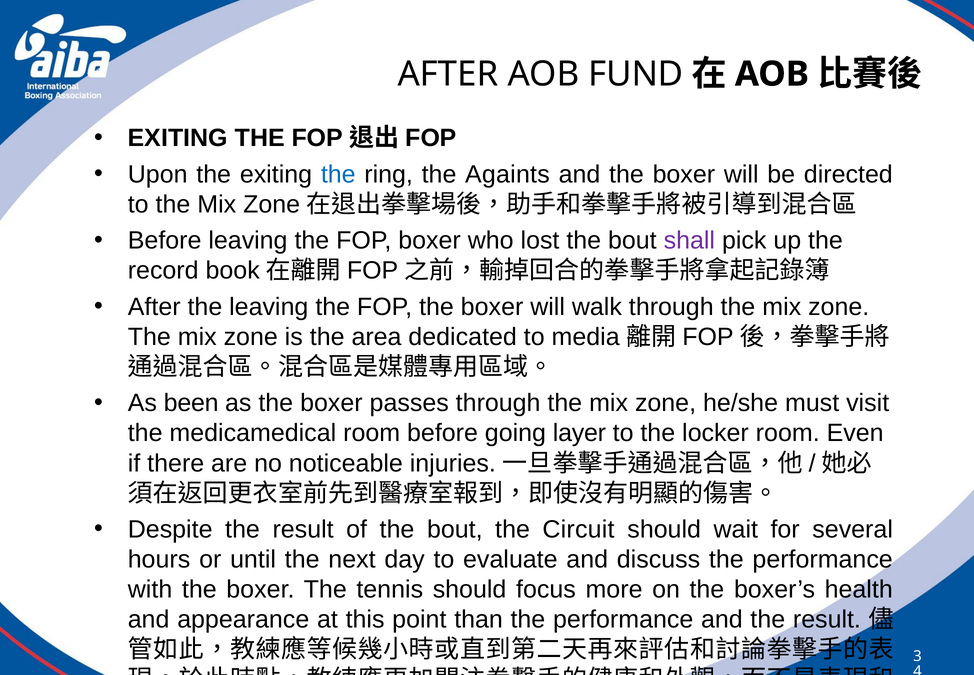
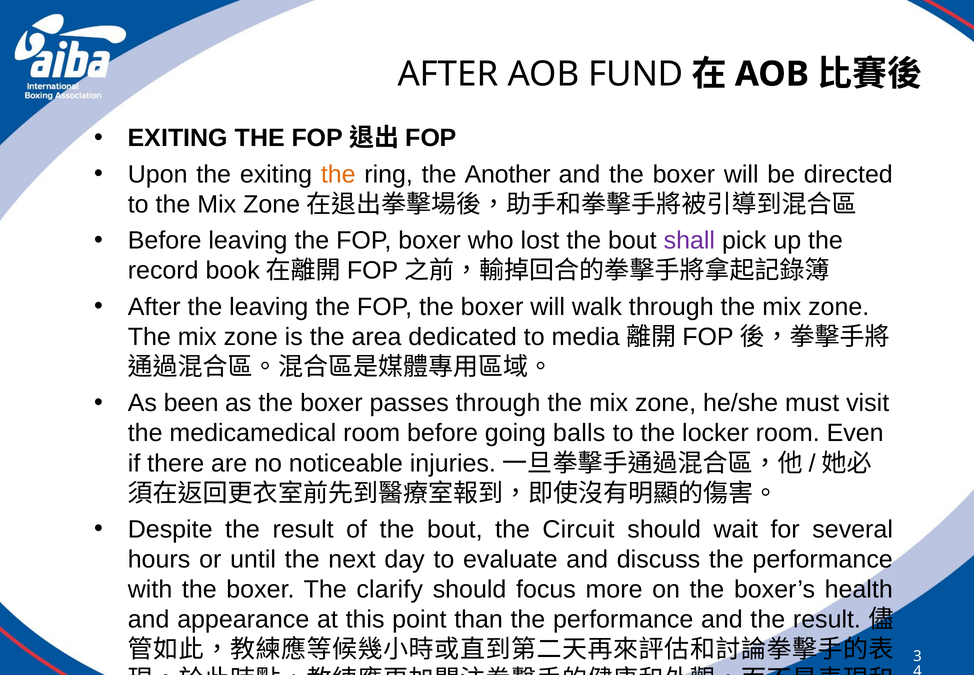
the at (338, 174) colour: blue -> orange
Againts: Againts -> Another
layer: layer -> balls
tennis: tennis -> clarify
